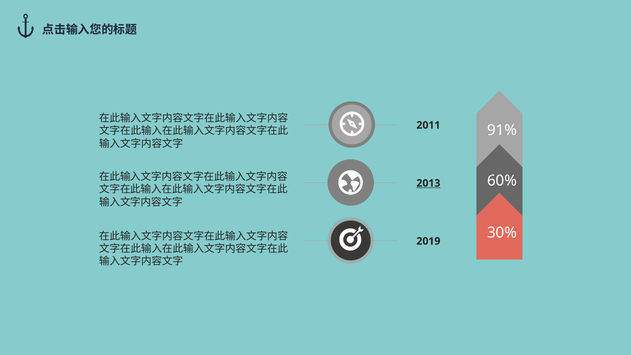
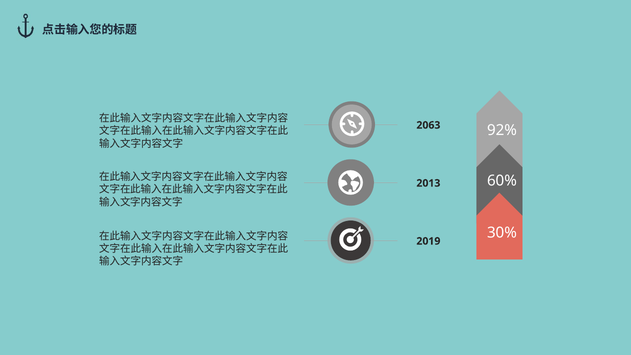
2011: 2011 -> 2063
91%: 91% -> 92%
2013 underline: present -> none
